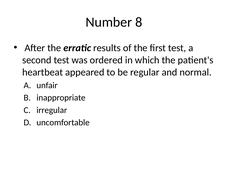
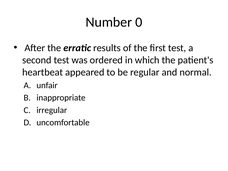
8: 8 -> 0
